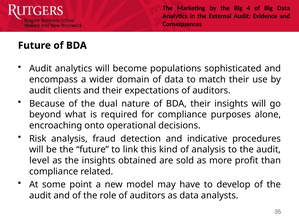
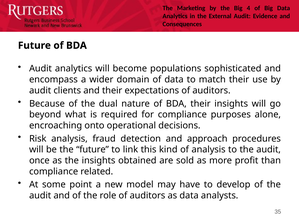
indicative: indicative -> approach
level: level -> once
